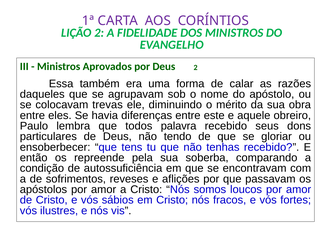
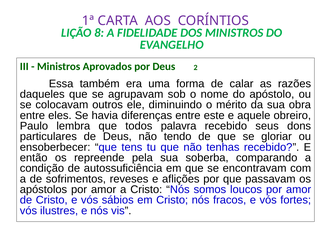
LIÇÃO 2: 2 -> 8
trevas: trevas -> outros
